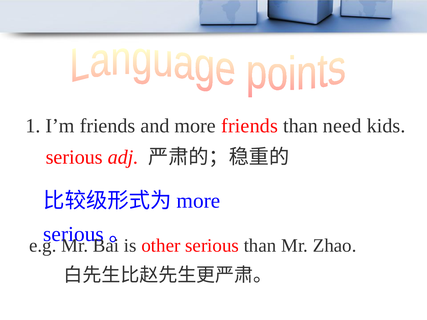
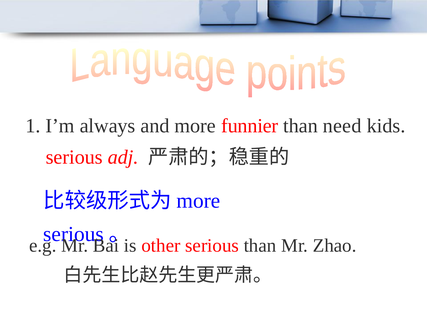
I’m friends: friends -> always
more friends: friends -> funnier
